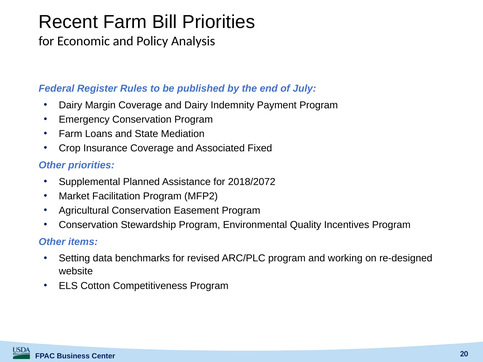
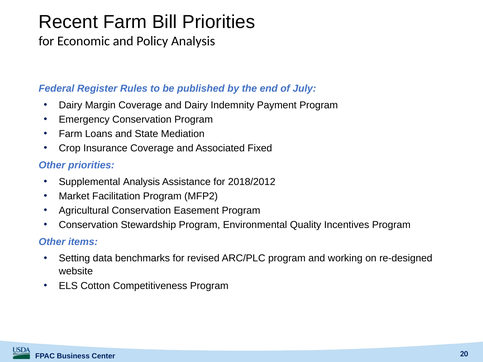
Supplemental Planned: Planned -> Analysis
2018/2072: 2018/2072 -> 2018/2012
